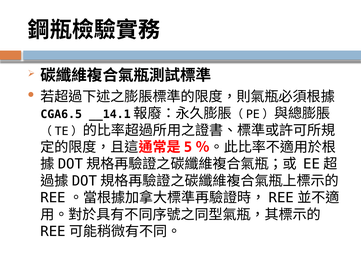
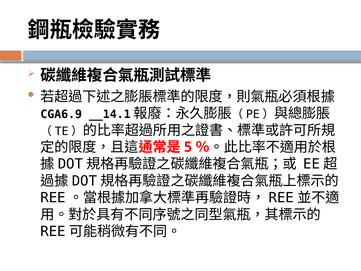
CGA6.5: CGA6.5 -> CGA6.9
